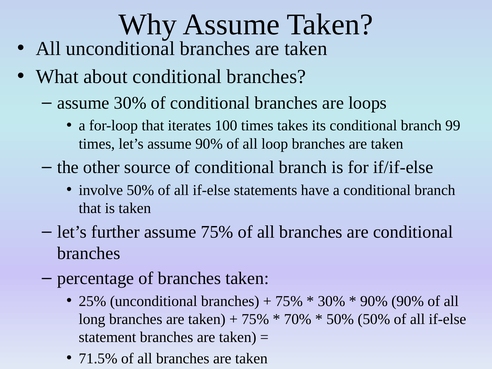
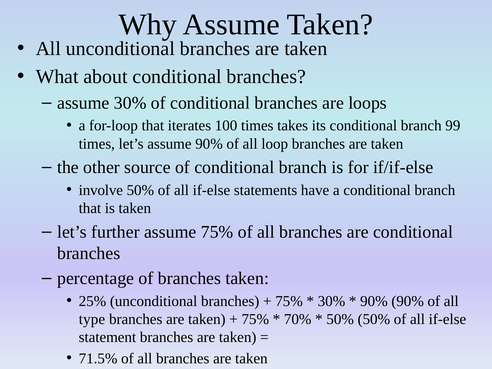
long: long -> type
